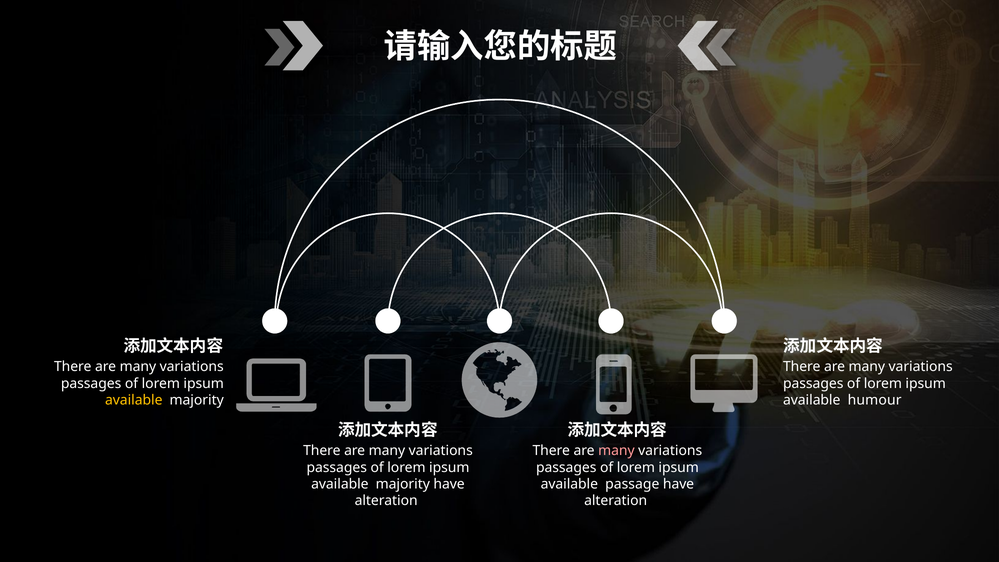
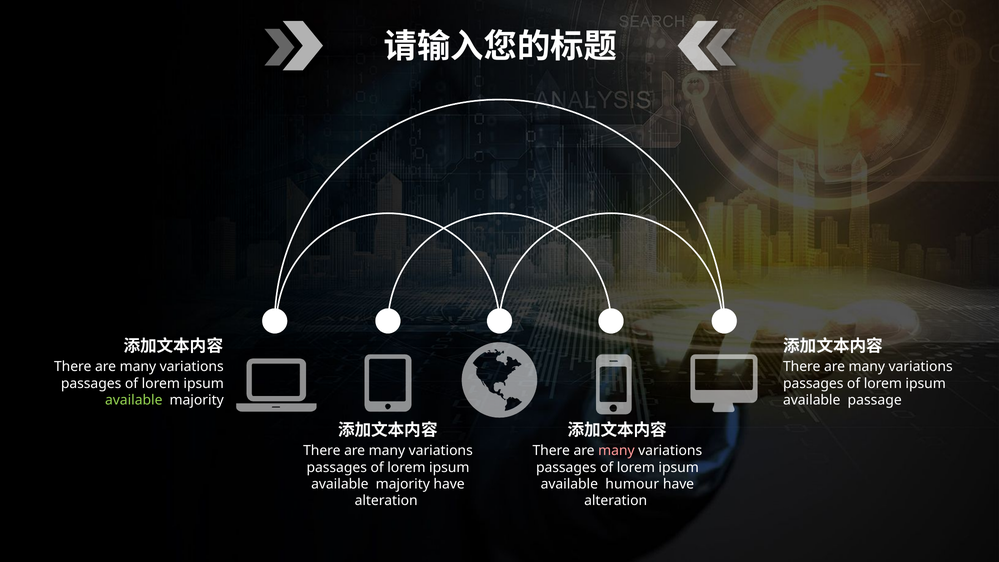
available at (134, 400) colour: yellow -> light green
humour: humour -> passage
passage: passage -> humour
